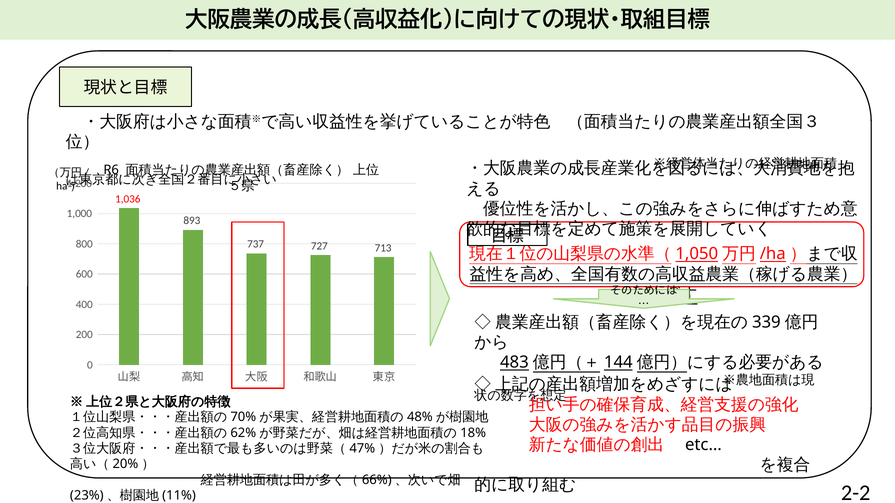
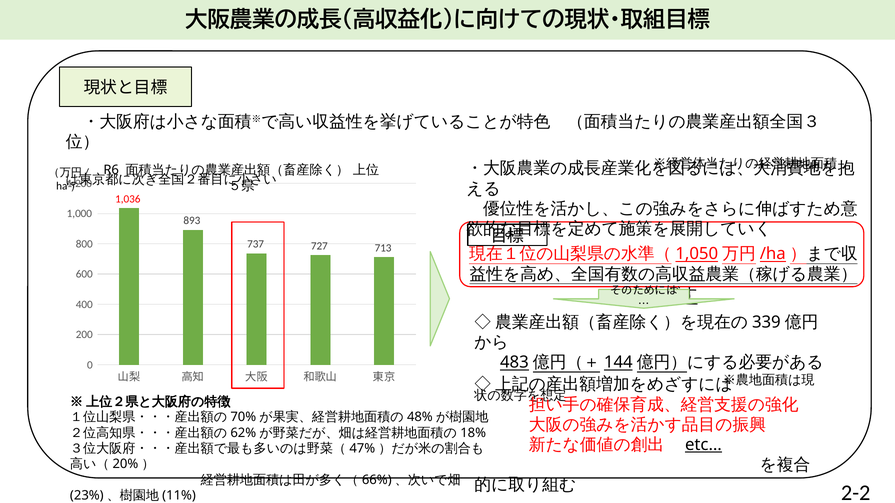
etc… underline: none -> present
